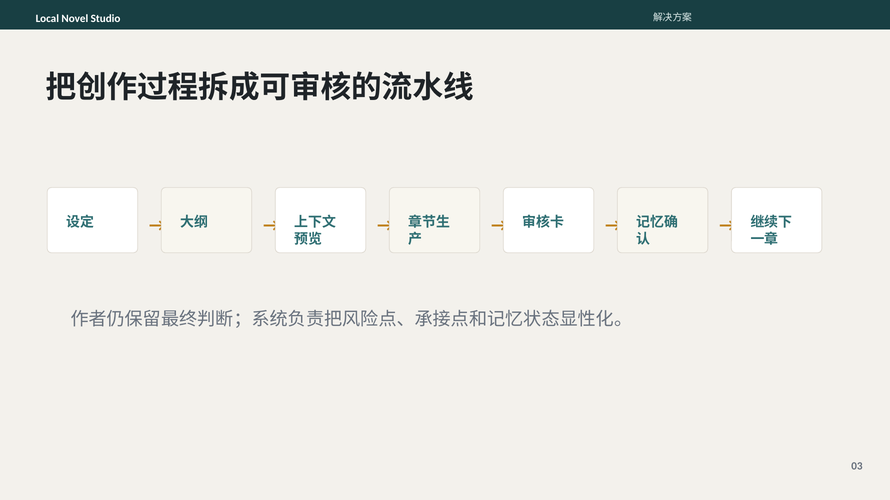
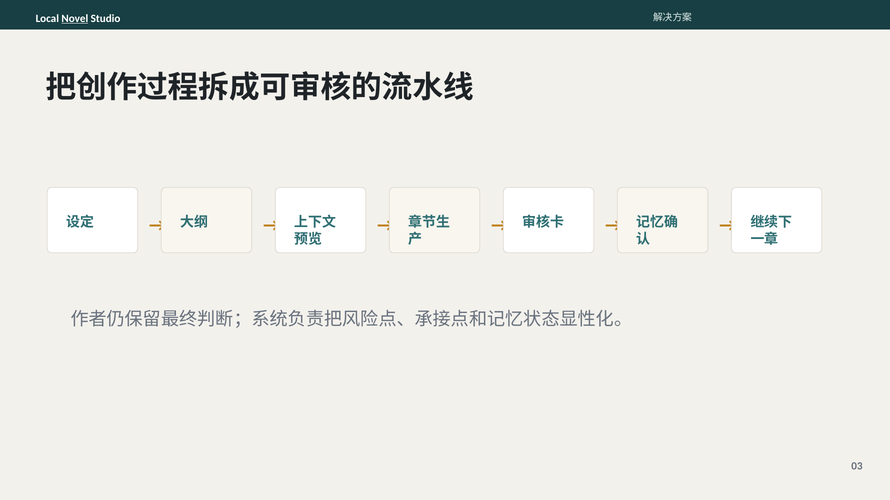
Novel underline: none -> present
